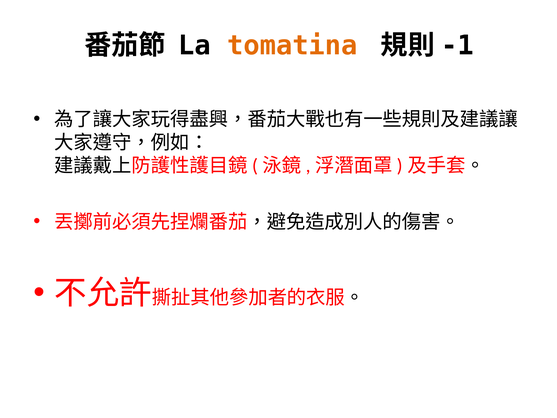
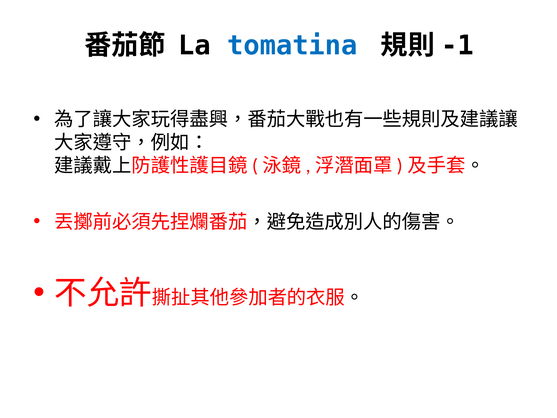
tomatina colour: orange -> blue
